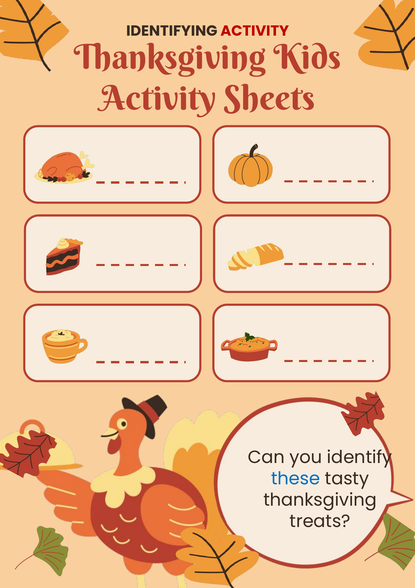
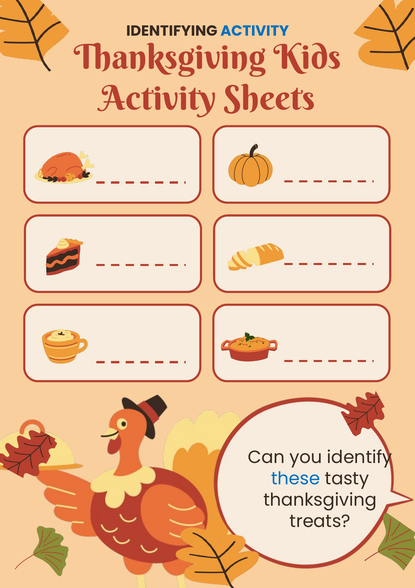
ACTIVITY at (255, 31) colour: red -> blue
